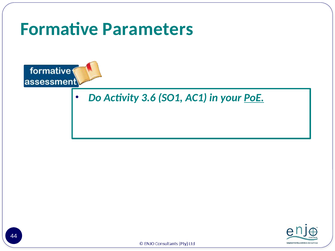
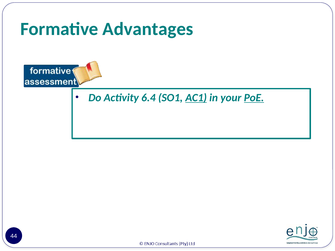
Parameters: Parameters -> Advantages
3.6: 3.6 -> 6.4
AC1 underline: none -> present
